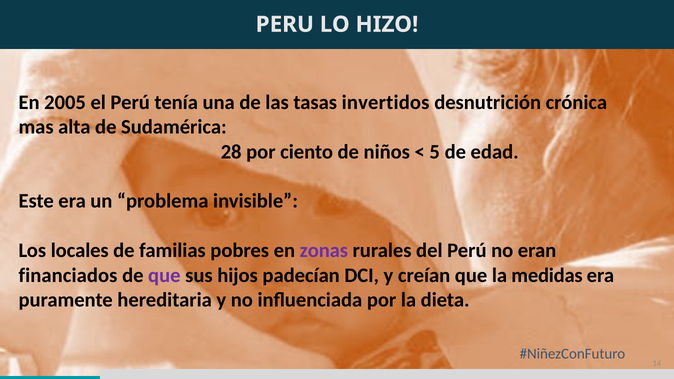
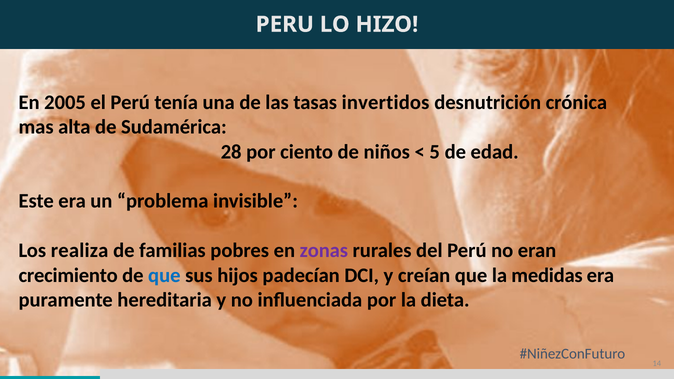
locales: locales -> realiza
financiados: financiados -> crecimiento
que at (164, 275) colour: purple -> blue
